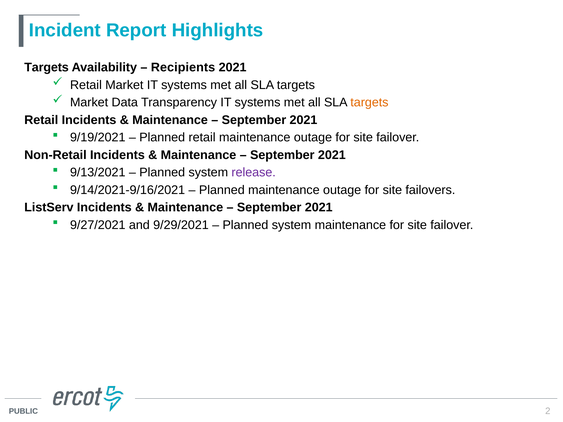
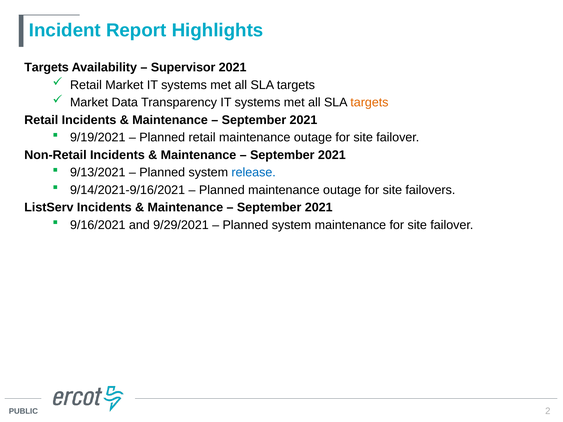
Recipients: Recipients -> Supervisor
release colour: purple -> blue
9/27/2021: 9/27/2021 -> 9/16/2021
